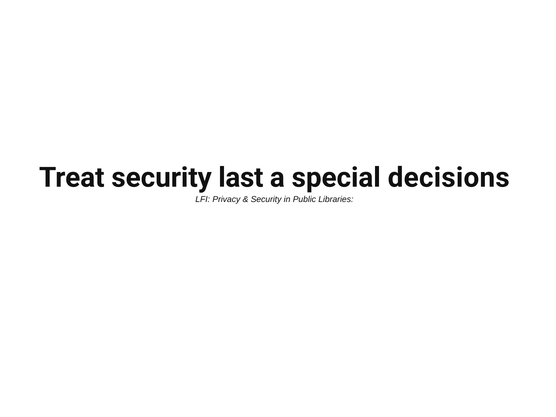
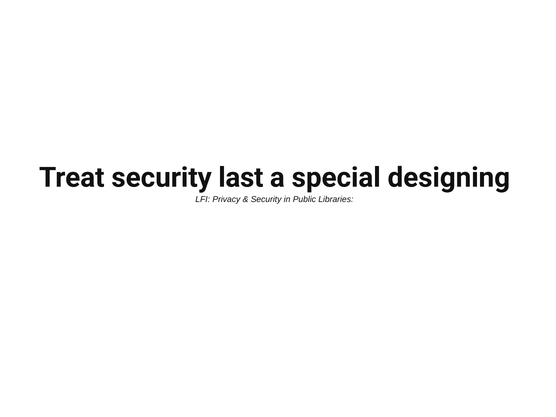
decisions: decisions -> designing
